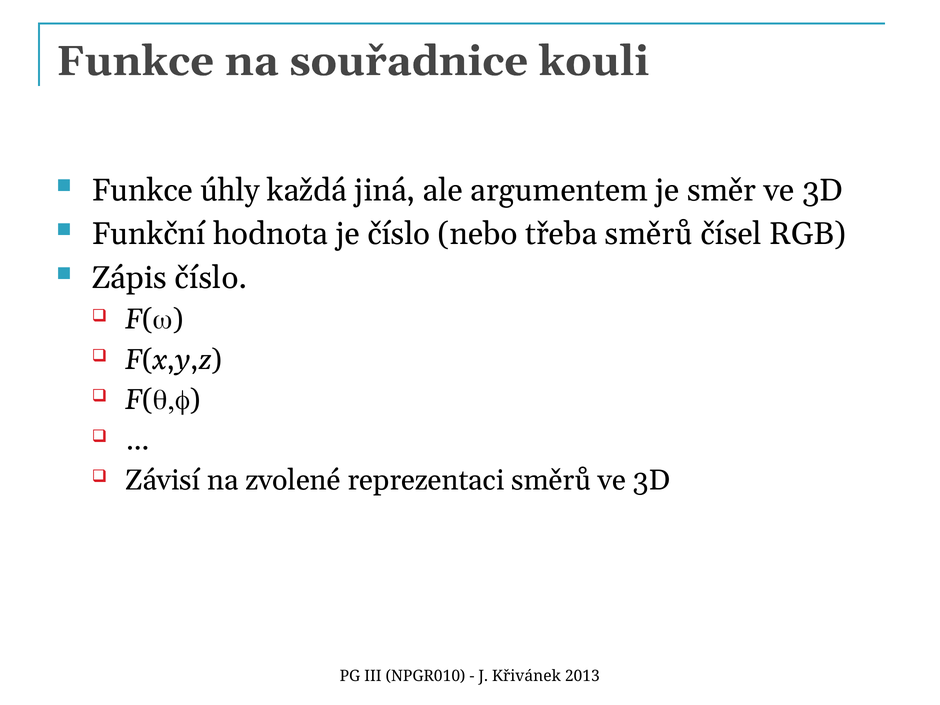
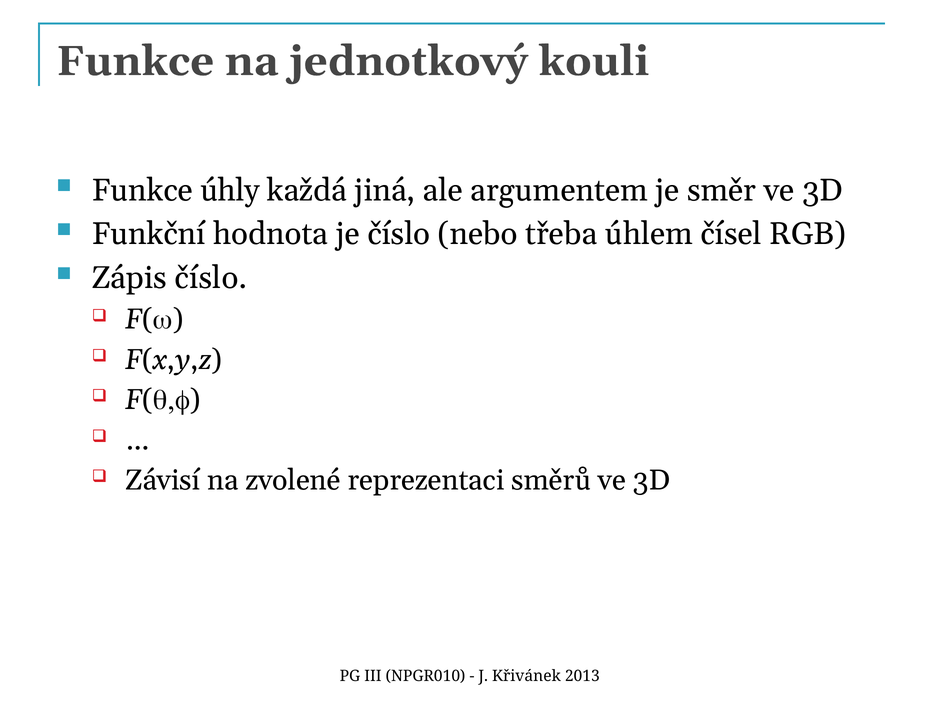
souřadnice: souřadnice -> jednotkový
třeba směrů: směrů -> úhlem
